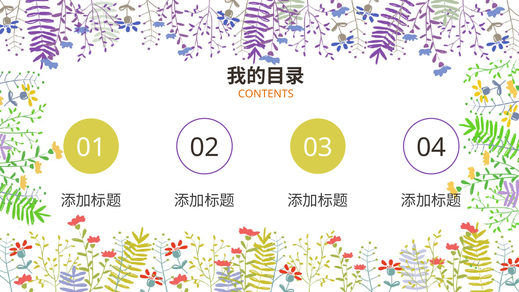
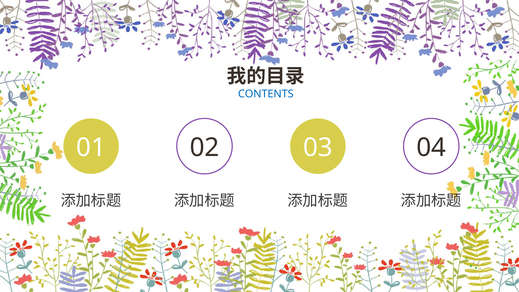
CONTENTS colour: orange -> blue
